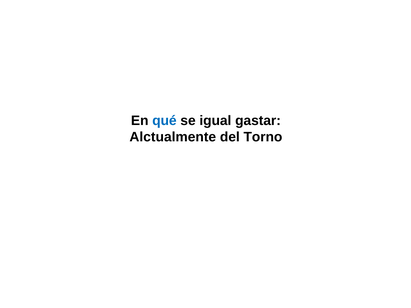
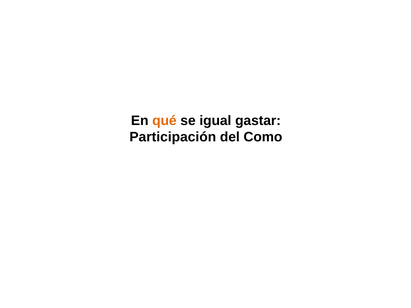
qué colour: blue -> orange
Alctualmente: Alctualmente -> Participación
Torno: Torno -> Como
